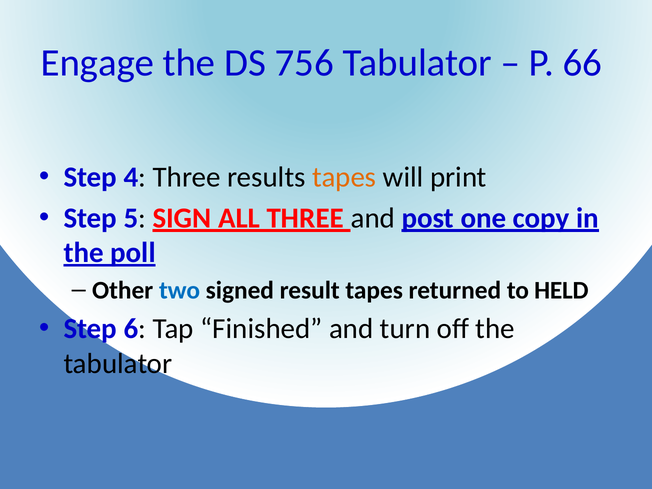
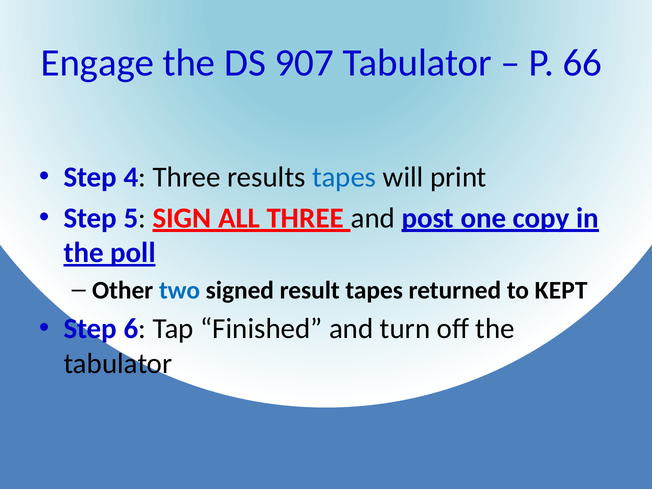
756: 756 -> 907
tapes at (344, 177) colour: orange -> blue
HELD: HELD -> KEPT
